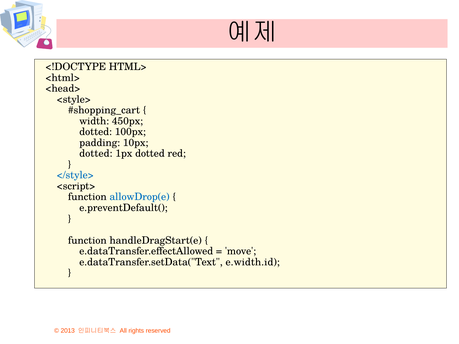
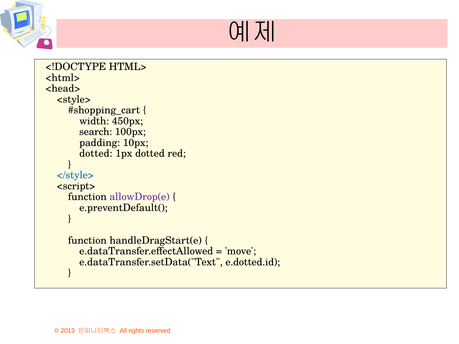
dotted at (96, 132): dotted -> search
allowDrop(e colour: blue -> purple
e.width.id: e.width.id -> e.dotted.id
